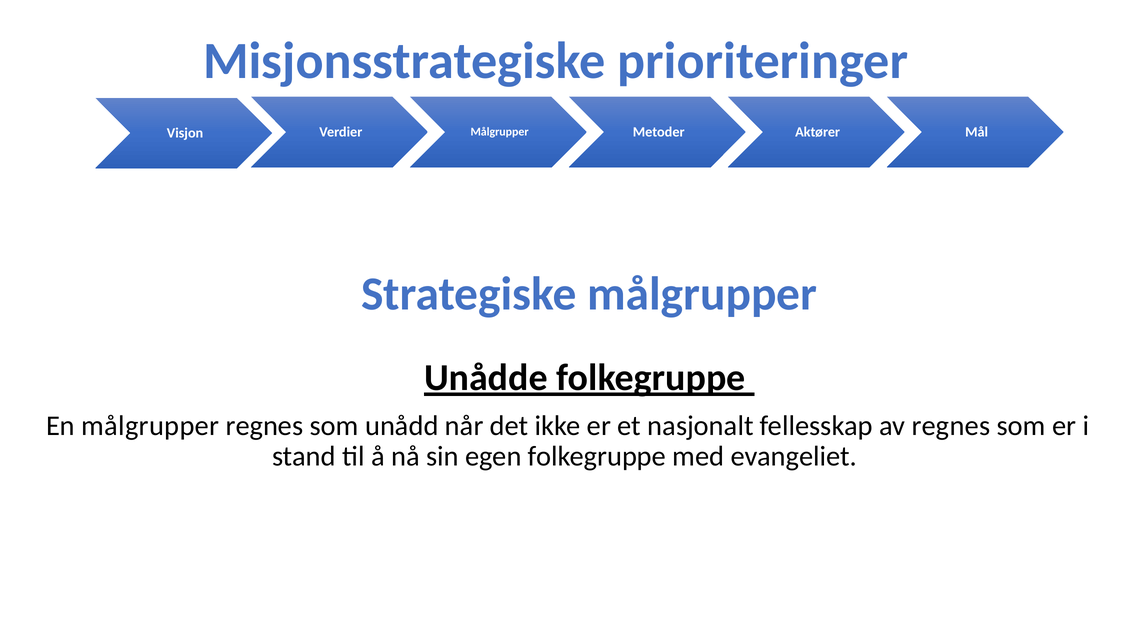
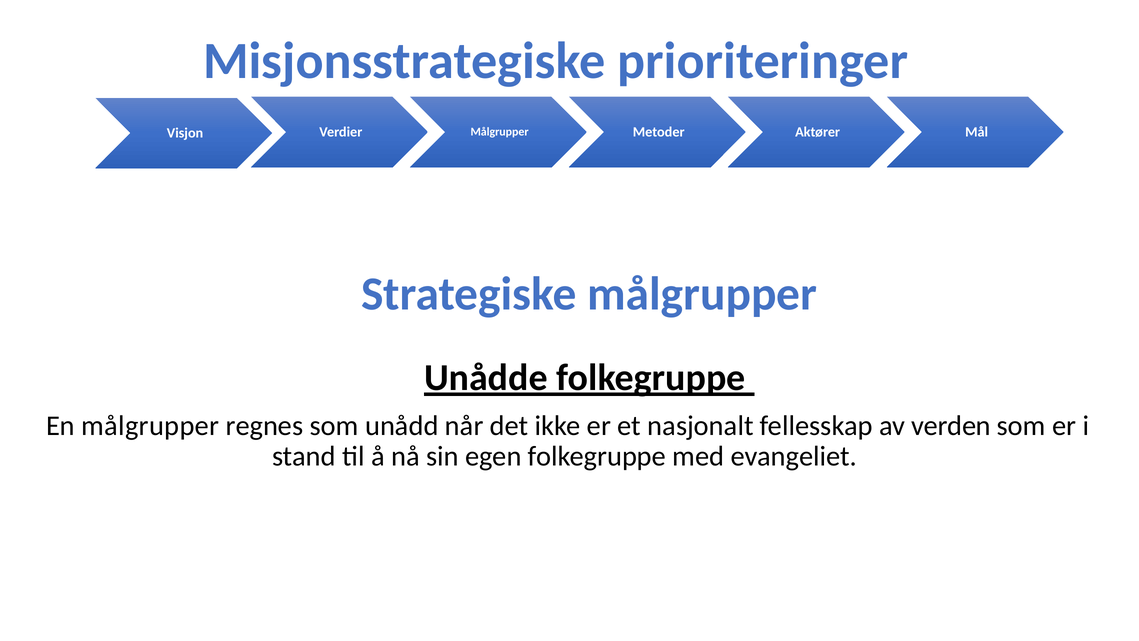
av regnes: regnes -> verden
